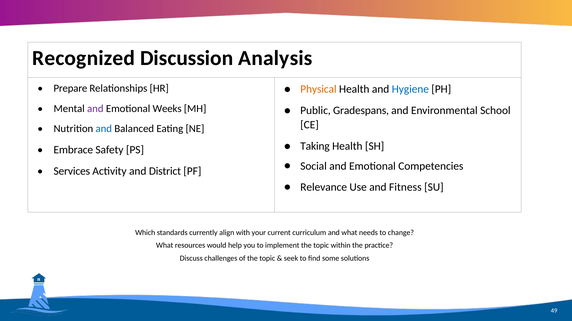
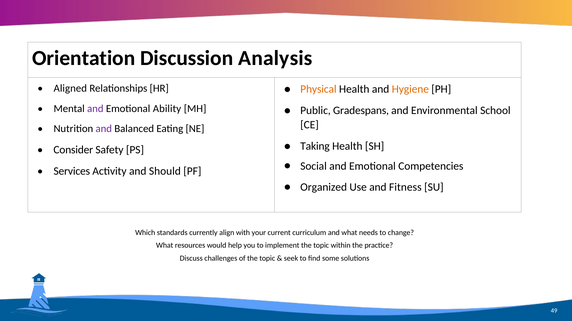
Recognized: Recognized -> Orientation
Prepare: Prepare -> Aligned
Hygiene colour: blue -> orange
Weeks: Weeks -> Ability
and at (104, 129) colour: blue -> purple
Embrace: Embrace -> Consider
District: District -> Should
Relevance: Relevance -> Organized
